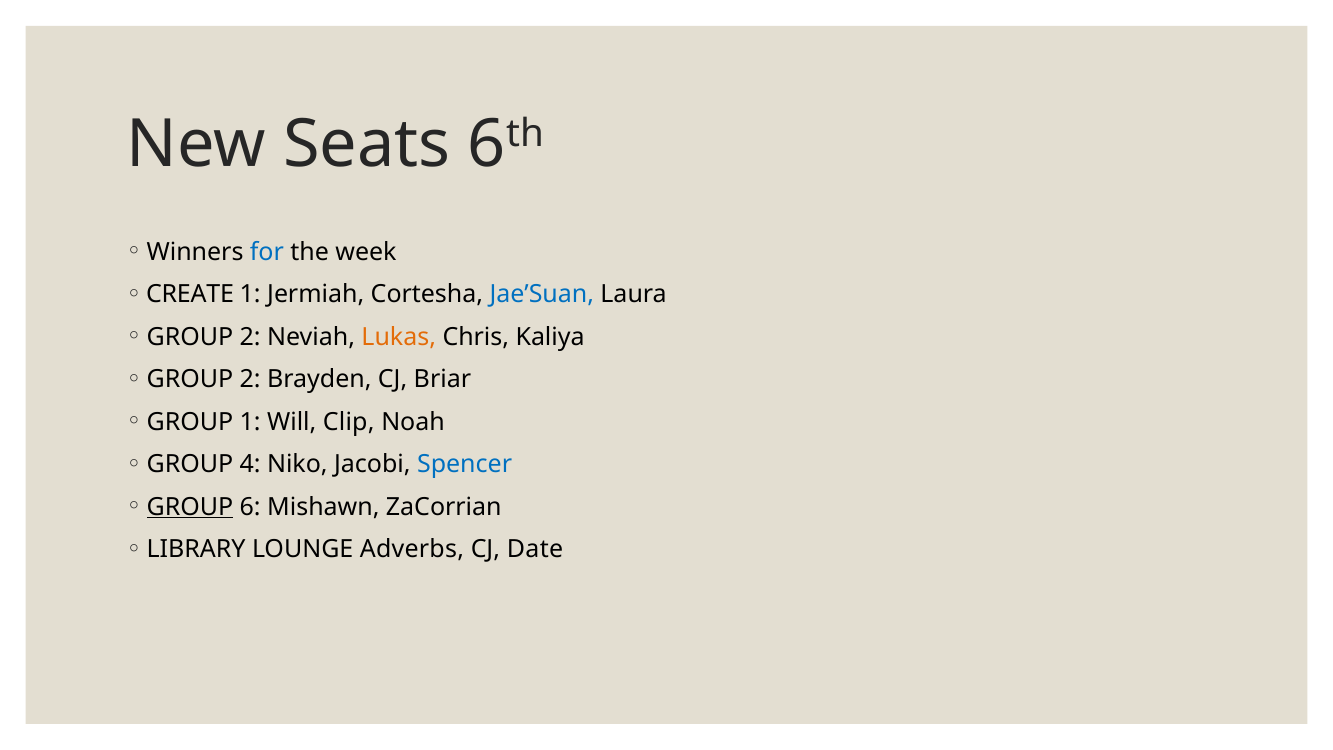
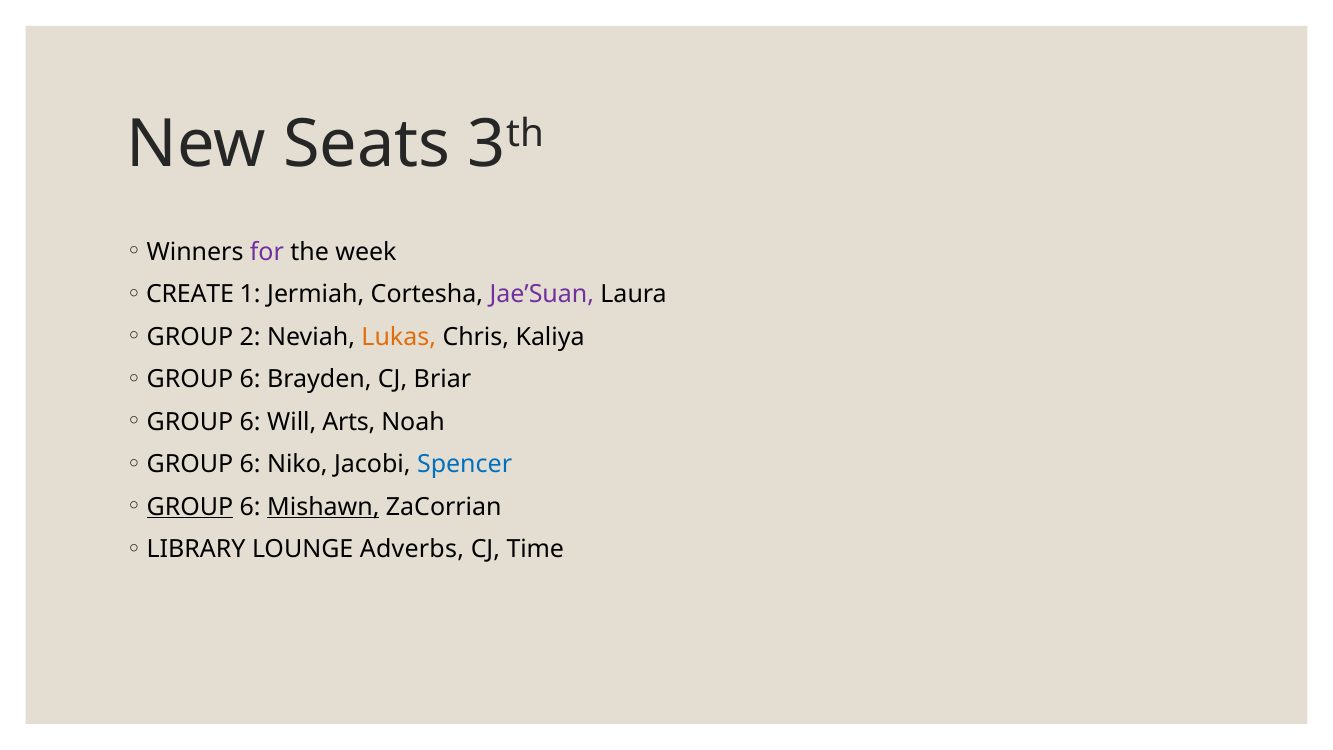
Seats 6: 6 -> 3
for colour: blue -> purple
Jae’Suan colour: blue -> purple
2 at (250, 379): 2 -> 6
1 at (250, 422): 1 -> 6
Clip: Clip -> Arts
4 at (250, 464): 4 -> 6
Mishawn underline: none -> present
Date: Date -> Time
